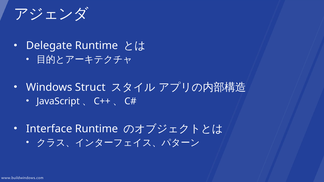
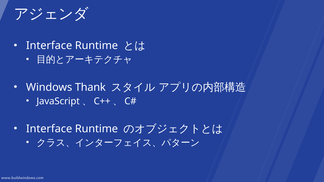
Delegate at (49, 46): Delegate -> Interface
Struct: Struct -> Thank
